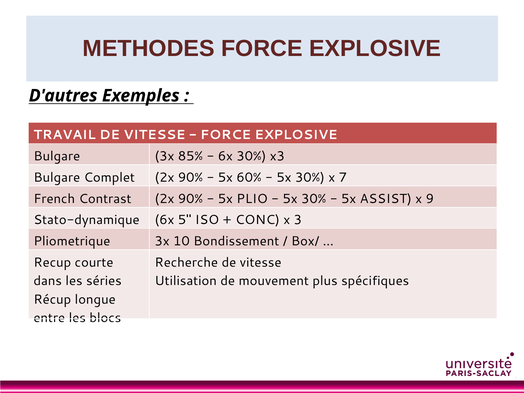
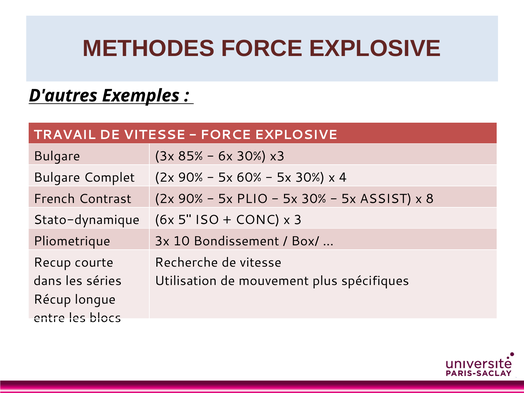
7: 7 -> 4
9: 9 -> 8
